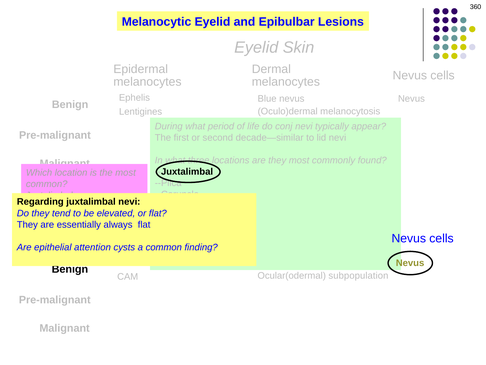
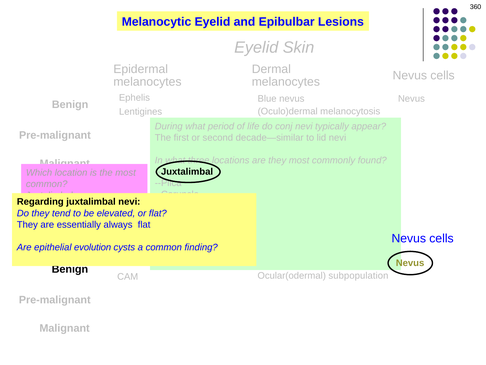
attention: attention -> evolution
